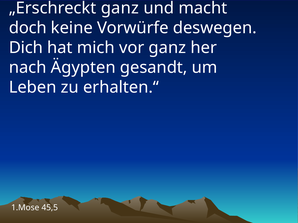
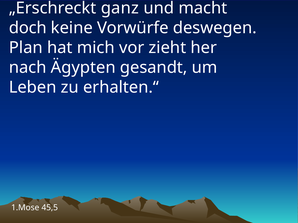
Dich: Dich -> Plan
vor ganz: ganz -> zieht
